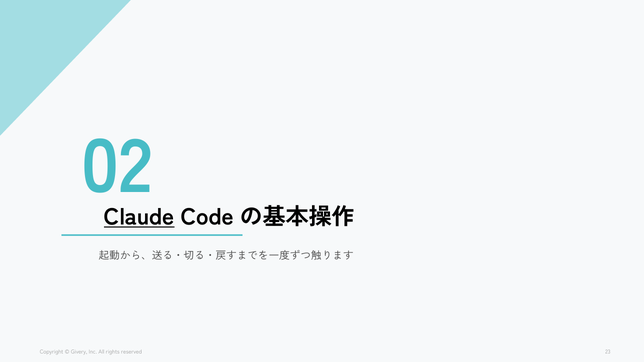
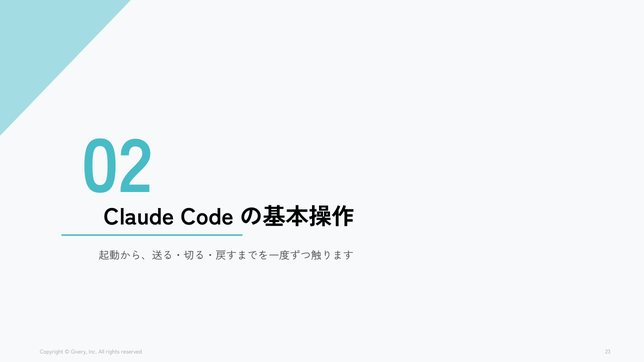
Claude underline: present -> none
